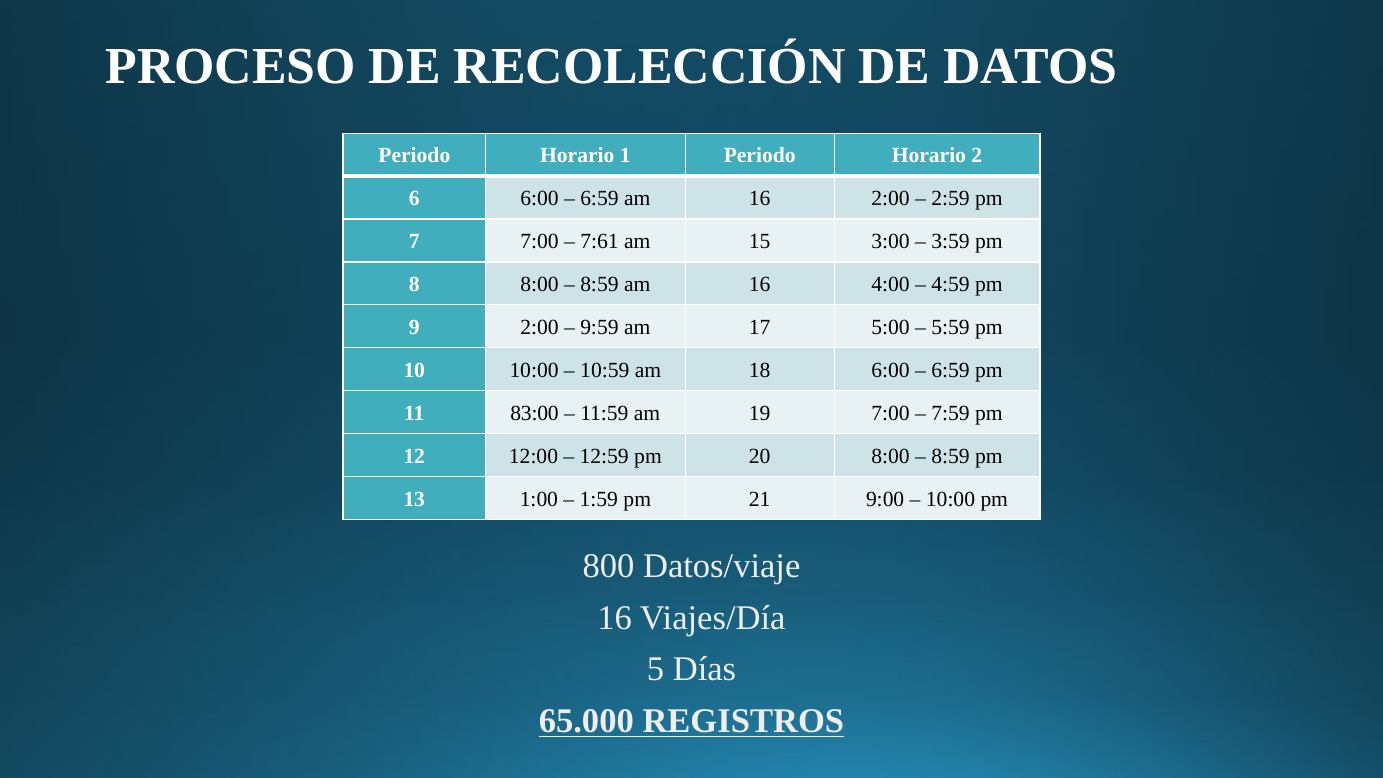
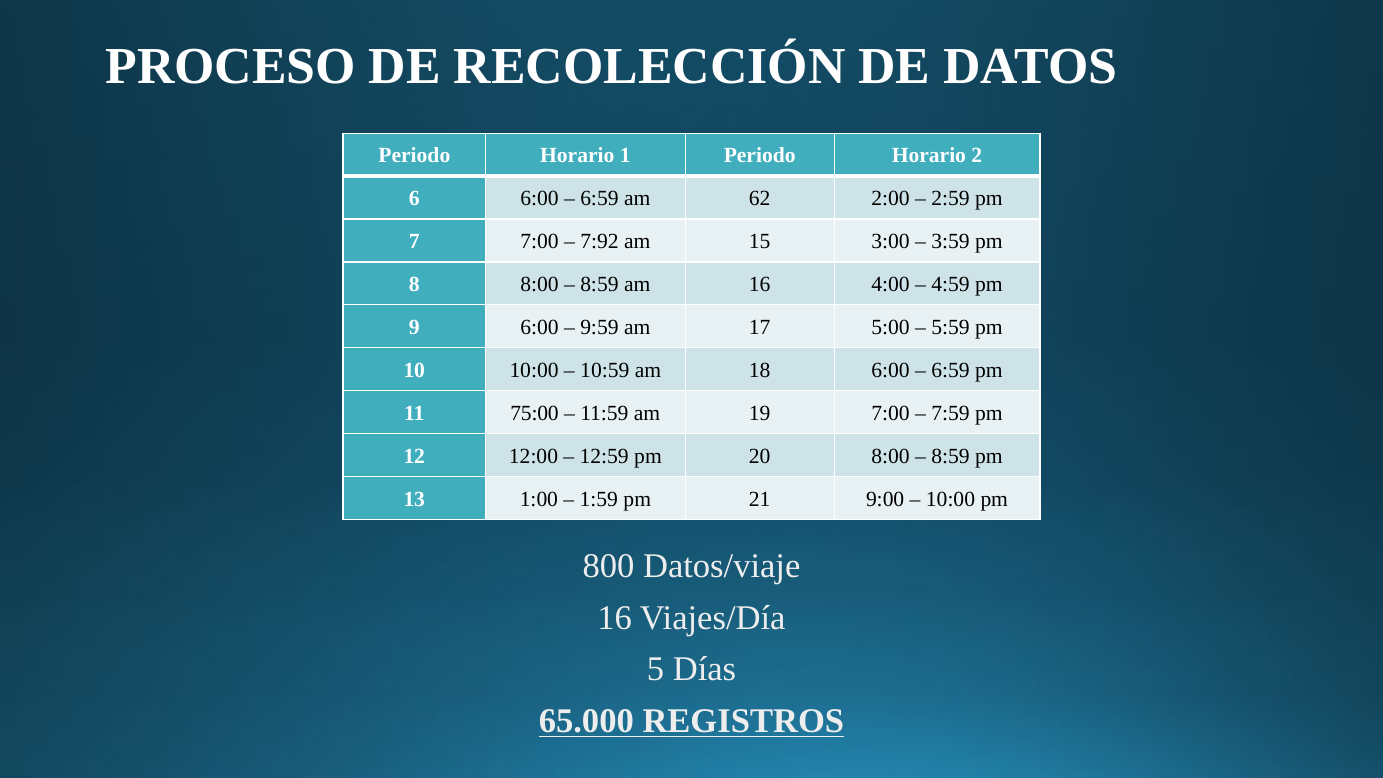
6:59 am 16: 16 -> 62
7:61: 7:61 -> 7:92
9 2:00: 2:00 -> 6:00
83:00: 83:00 -> 75:00
